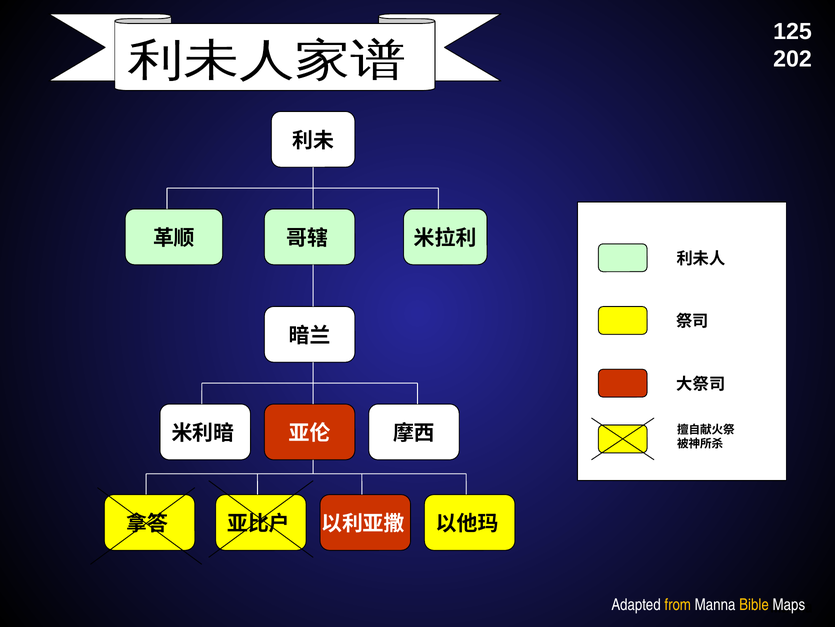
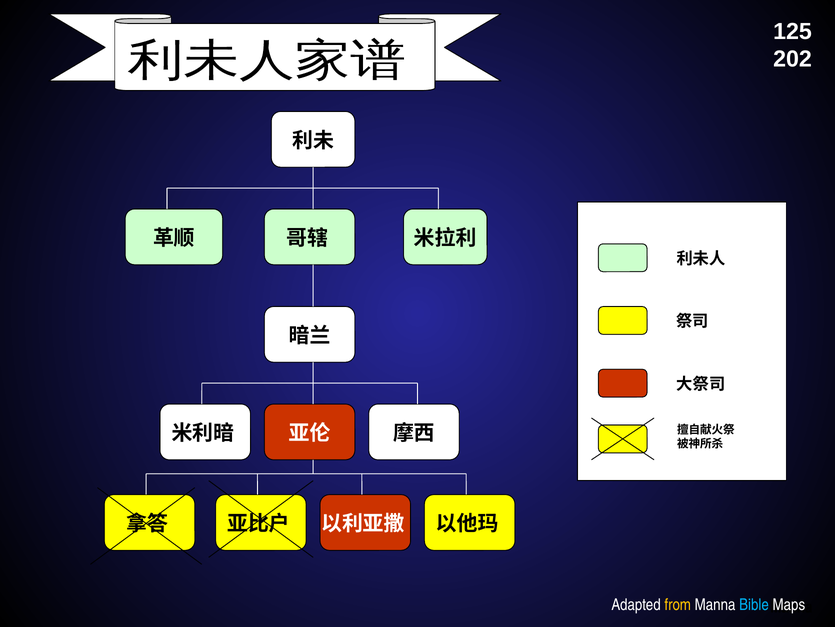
Bible colour: yellow -> light blue
